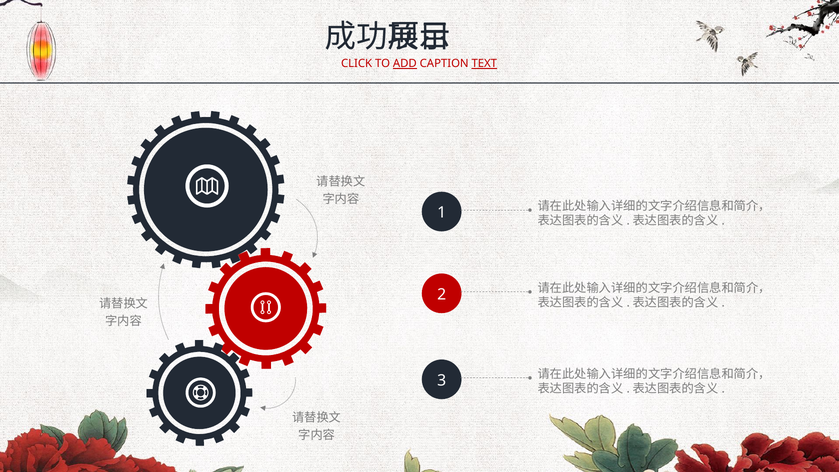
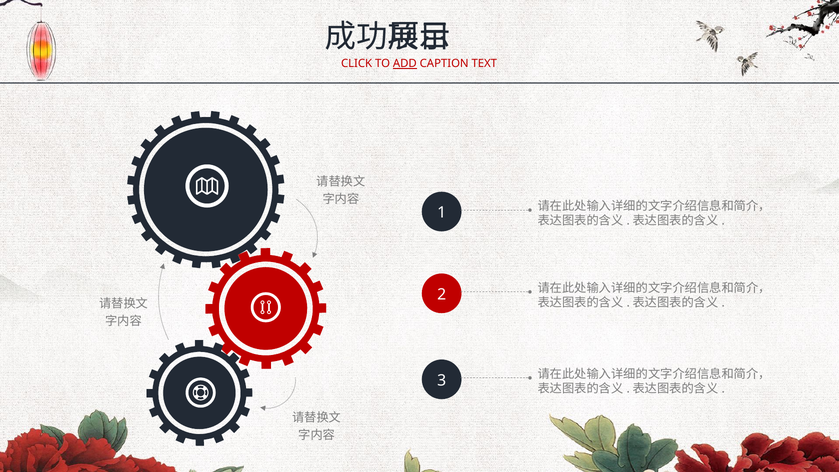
TEXT underline: present -> none
